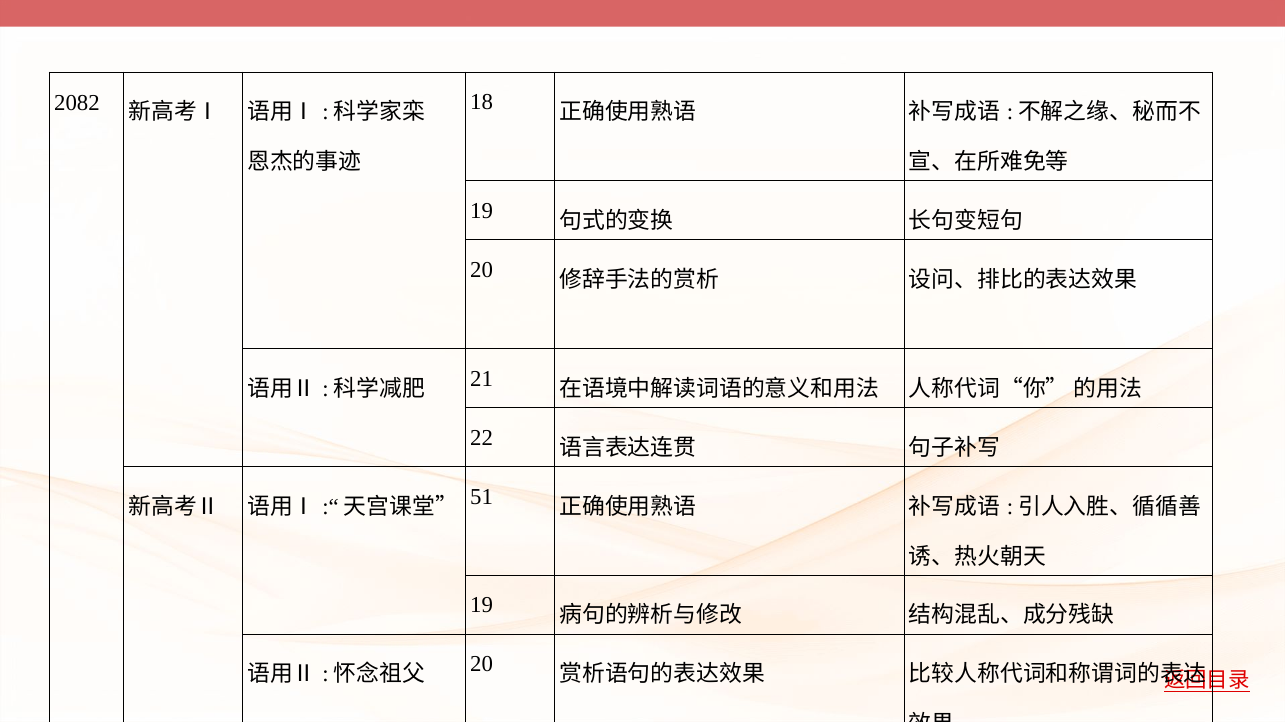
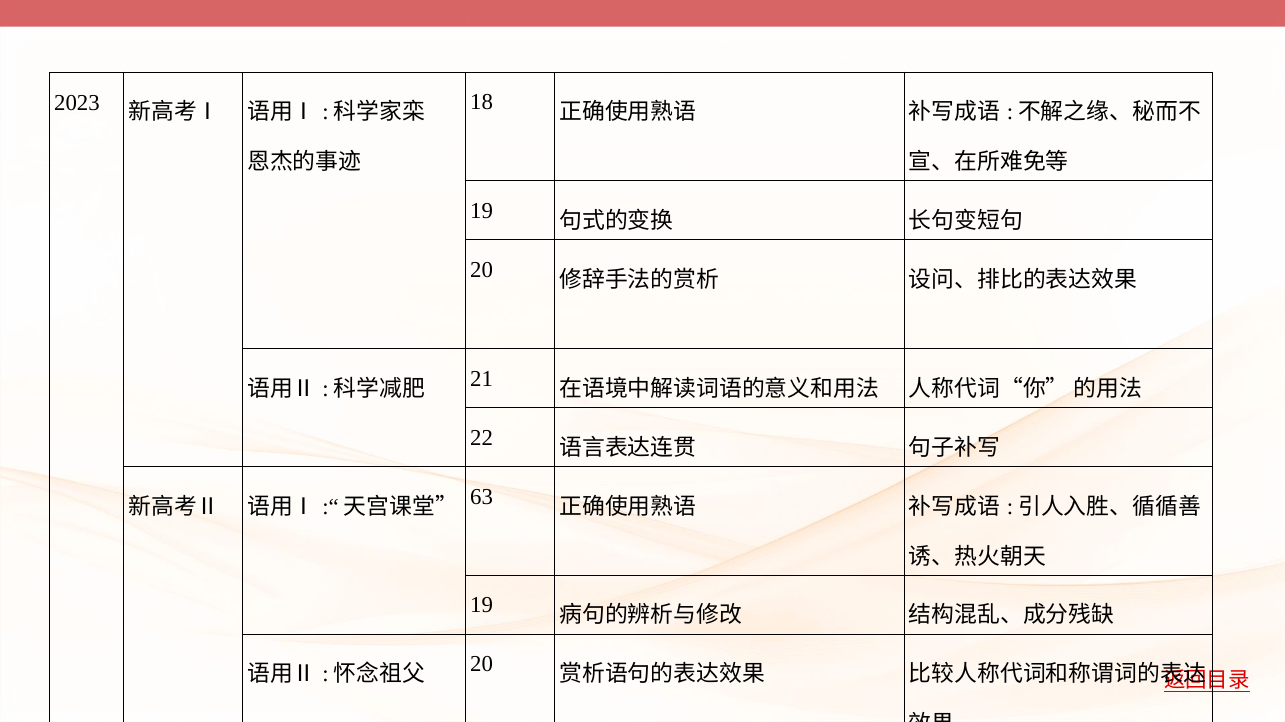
2082: 2082 -> 2023
51: 51 -> 63
